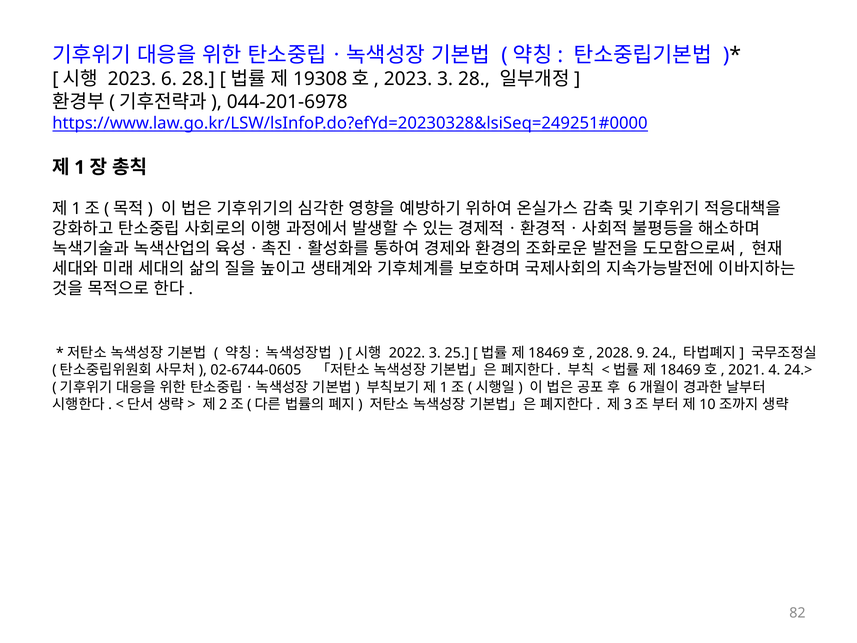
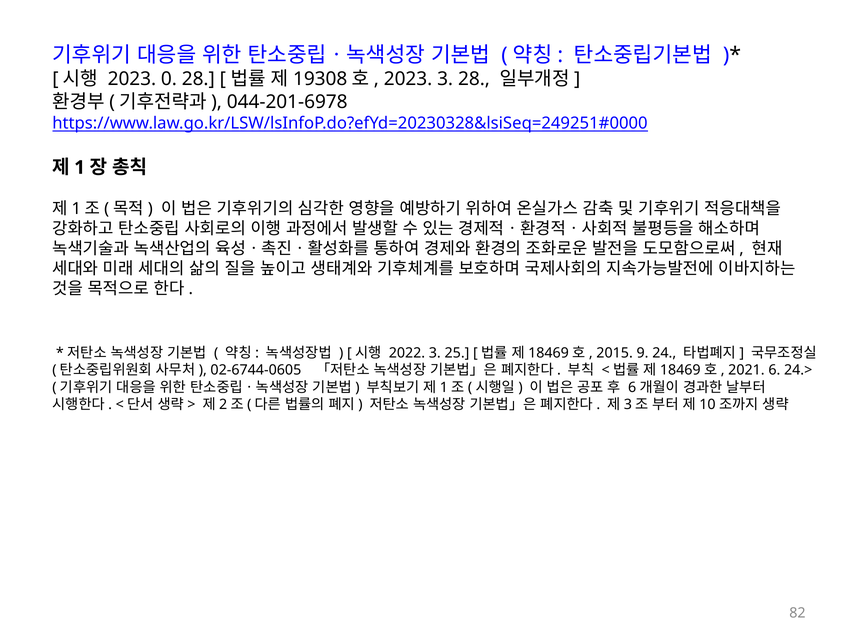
6: 6 -> 0
2028: 2028 -> 2015
4: 4 -> 6
